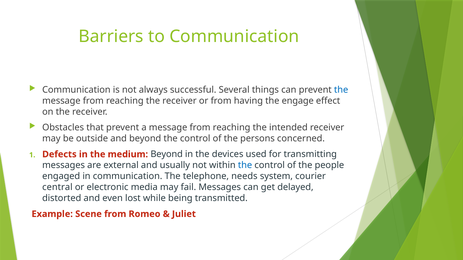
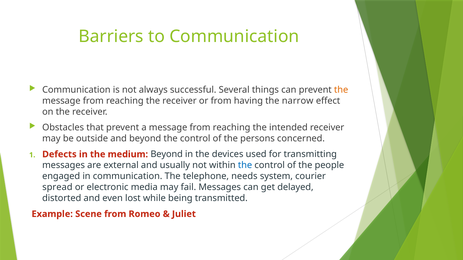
the at (341, 90) colour: blue -> orange
engage: engage -> narrow
central: central -> spread
